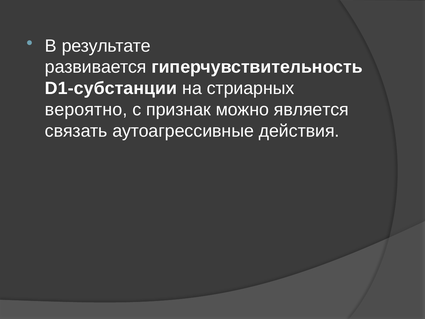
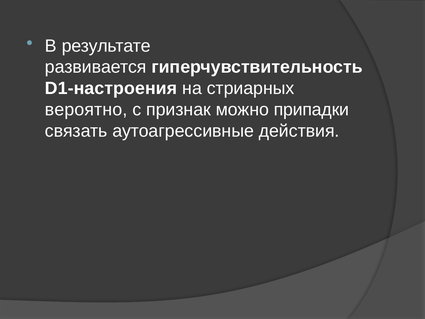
D1-субстанции: D1-субстанции -> D1-настроения
является: является -> припадки
